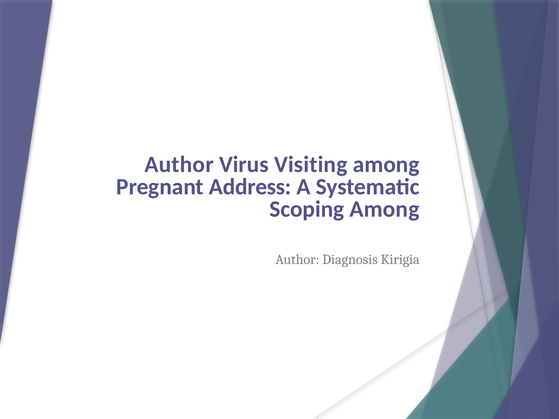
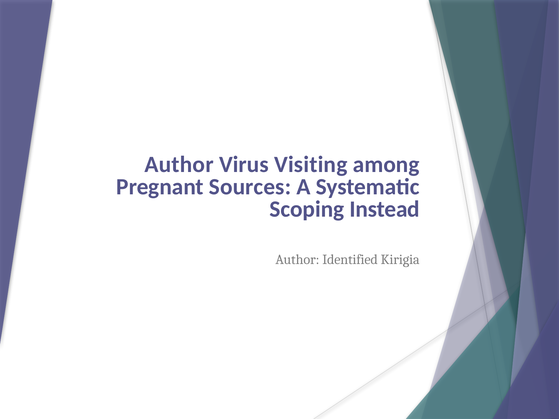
Address: Address -> Sources
Scoping Among: Among -> Instead
Diagnosis: Diagnosis -> Identified
